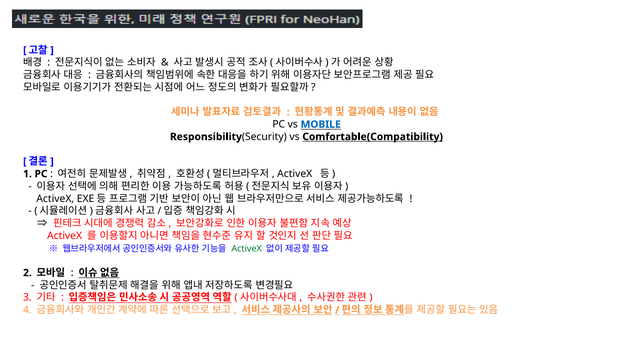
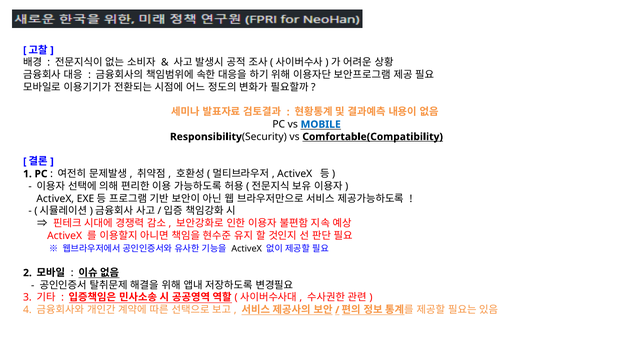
ActiveX at (247, 248) colour: green -> black
